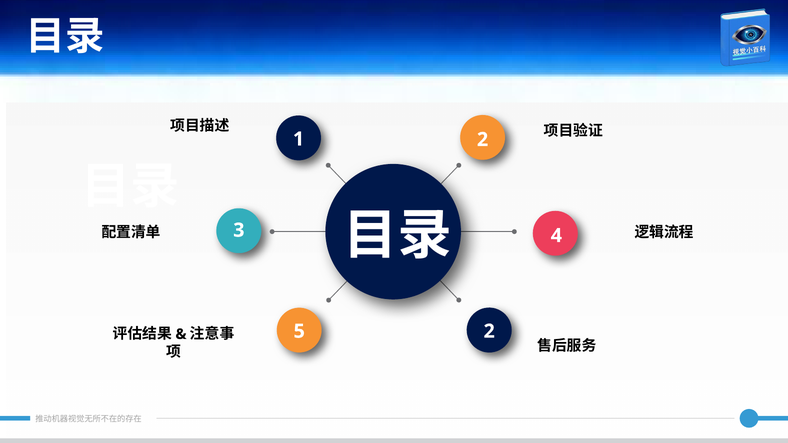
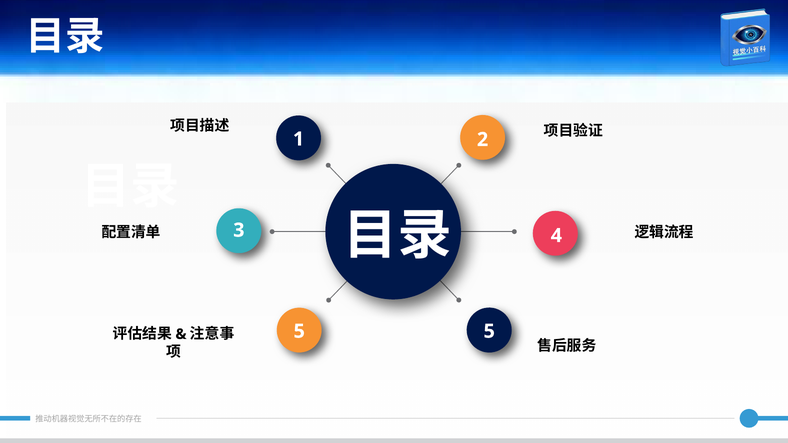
5 2: 2 -> 5
